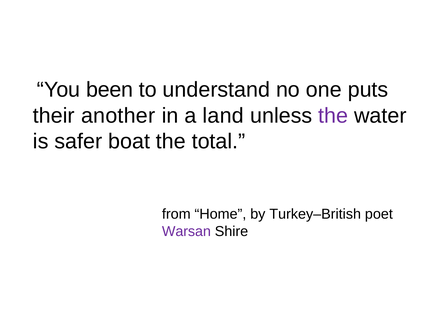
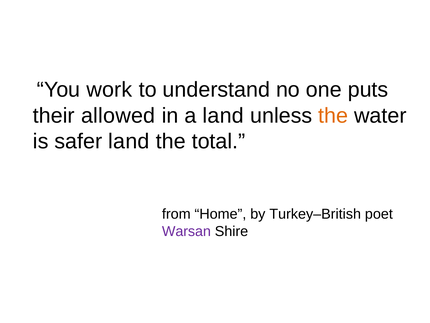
been: been -> work
another: another -> allowed
the at (333, 116) colour: purple -> orange
safer boat: boat -> land
